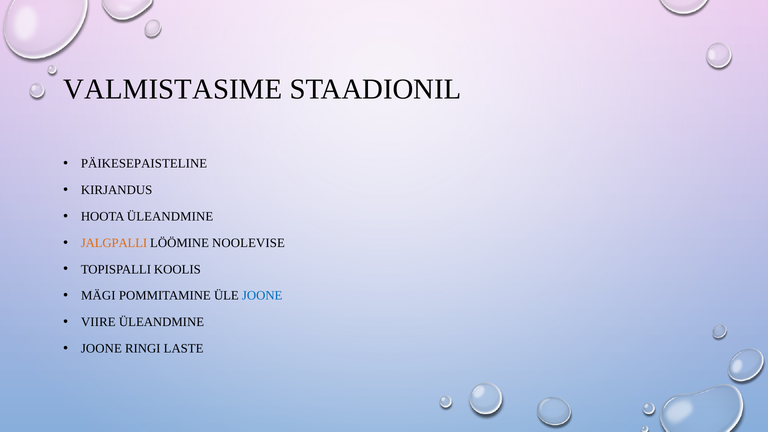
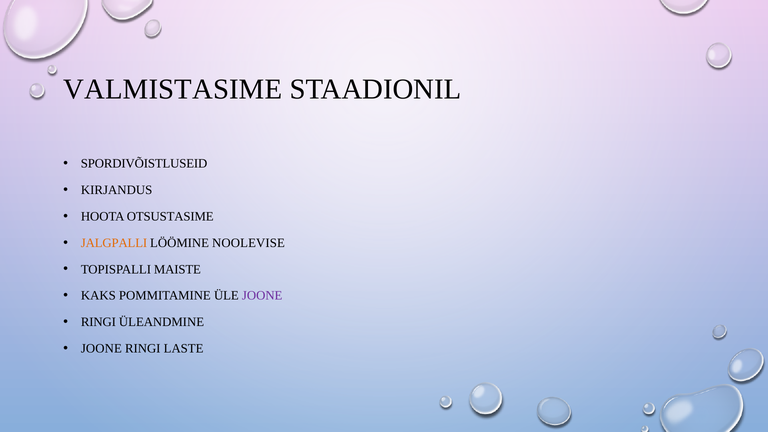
PÄIKESEPAISTELINE: PÄIKESEPAISTELINE -> SPORDIVÕISTLUSEID
HOOTA ÜLEANDMINE: ÜLEANDMINE -> OTSUSTASIME
KOOLIS: KOOLIS -> MAISTE
MÄGI: MÄGI -> KAKS
JOONE at (262, 296) colour: blue -> purple
VIIRE at (98, 322): VIIRE -> RINGI
